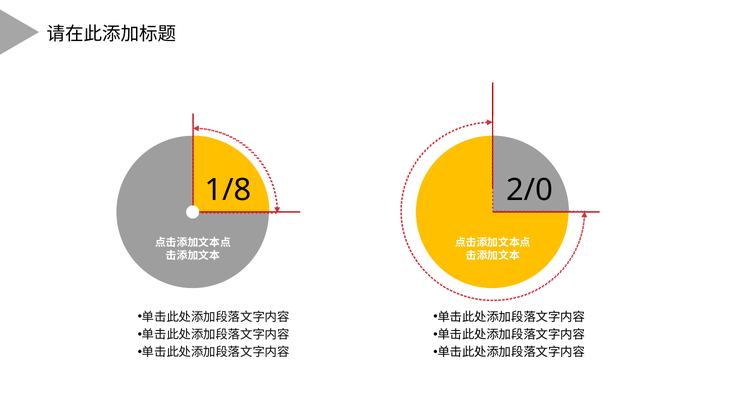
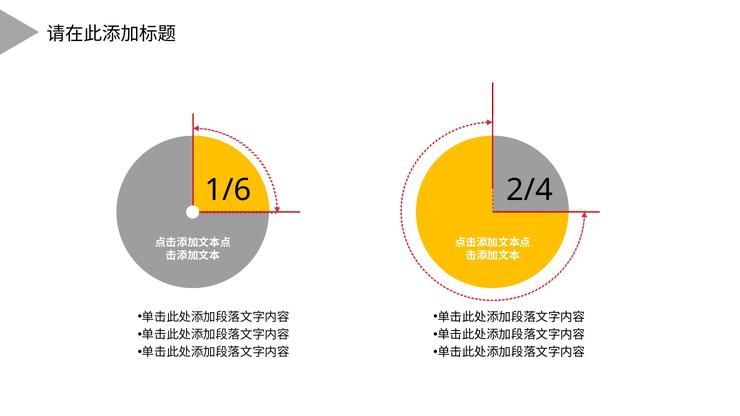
1/8: 1/8 -> 1/6
2/0: 2/0 -> 2/4
